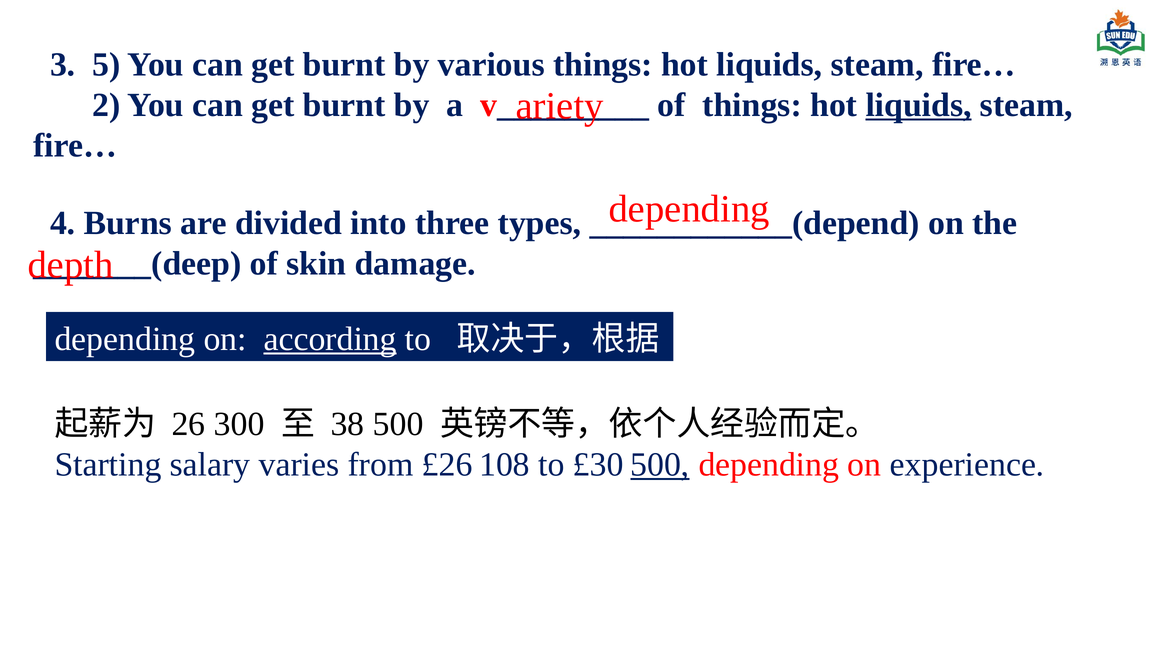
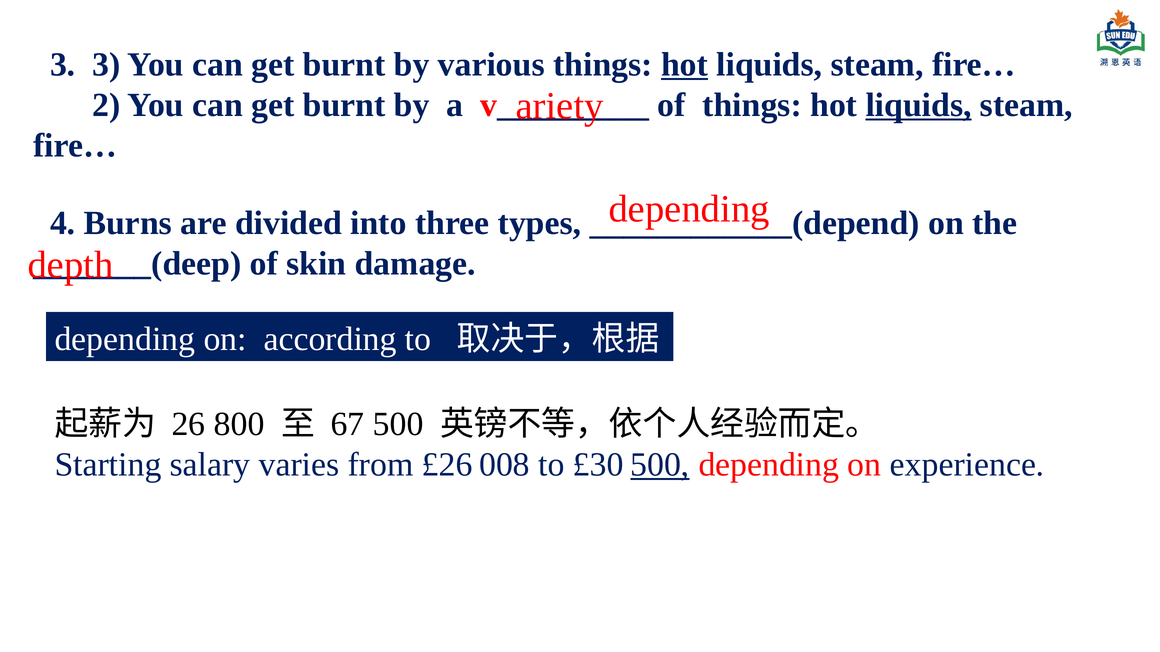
3 5: 5 -> 3
hot at (685, 65) underline: none -> present
according underline: present -> none
300: 300 -> 800
38: 38 -> 67
108: 108 -> 008
